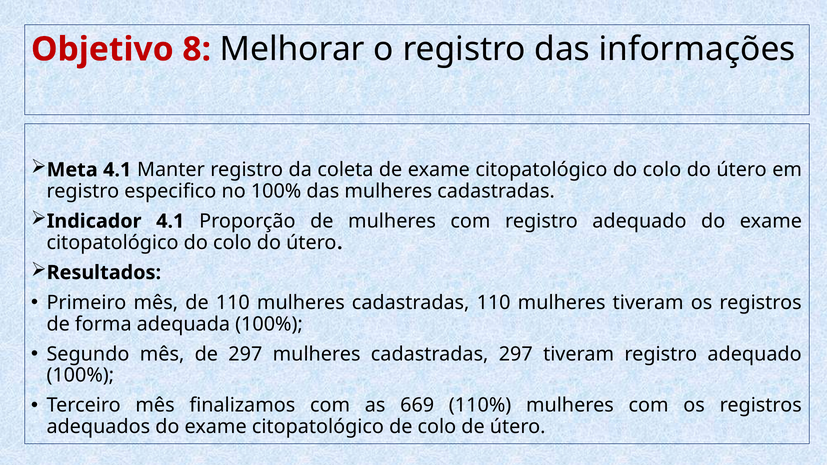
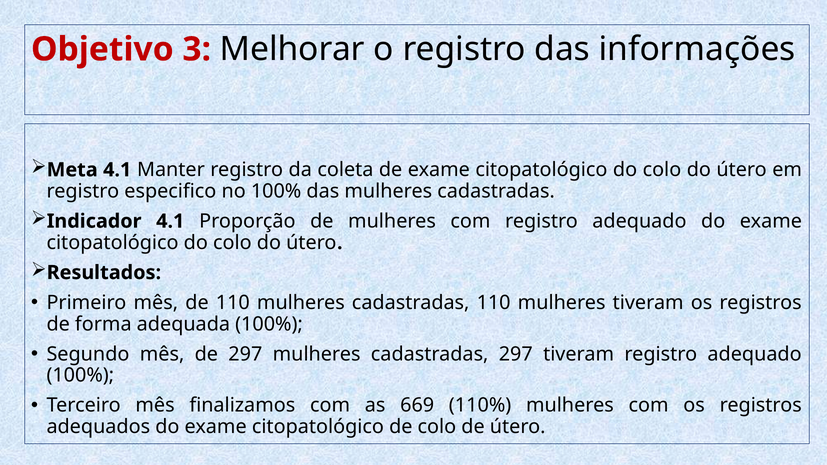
8: 8 -> 3
